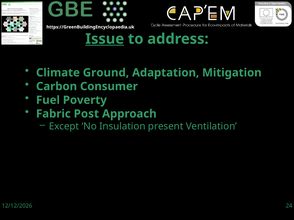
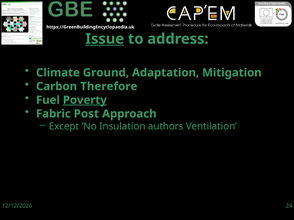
Consumer: Consumer -> Therefore
Poverty underline: none -> present
present: present -> authors
